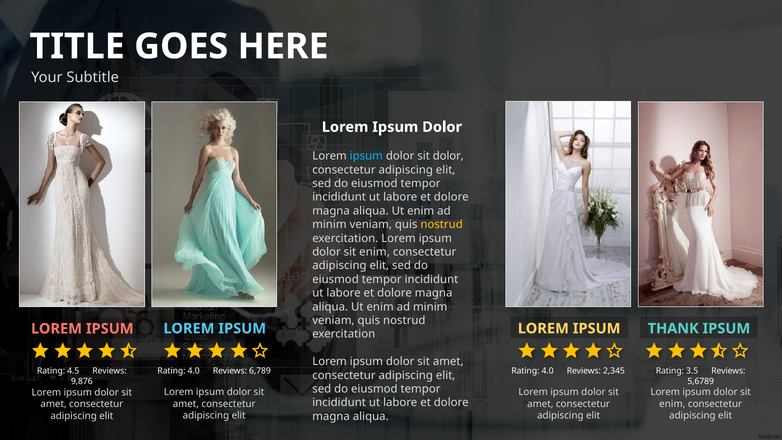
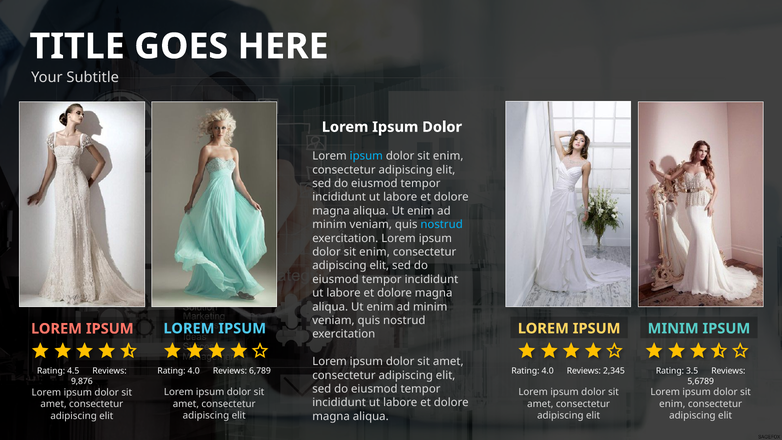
dolor at (448, 156): dolor -> enim
nostrud at (442, 225) colour: yellow -> light blue
THANK at (673, 328): THANK -> MINIM
